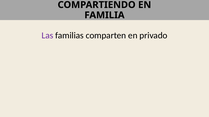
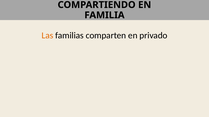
Las colour: purple -> orange
